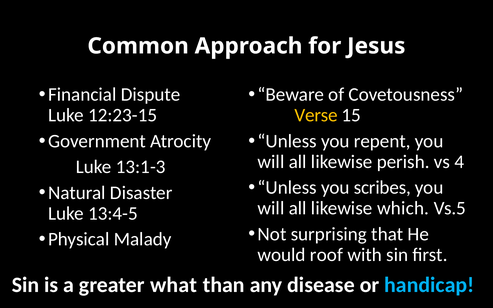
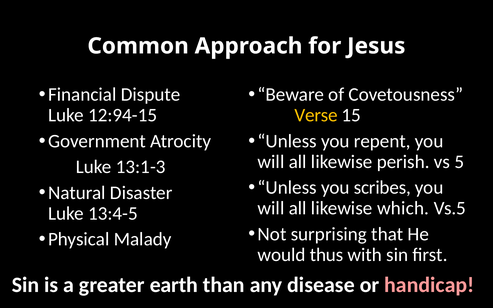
12:23-15: 12:23-15 -> 12:94-15
4: 4 -> 5
roof: roof -> thus
what: what -> earth
handicap colour: light blue -> pink
